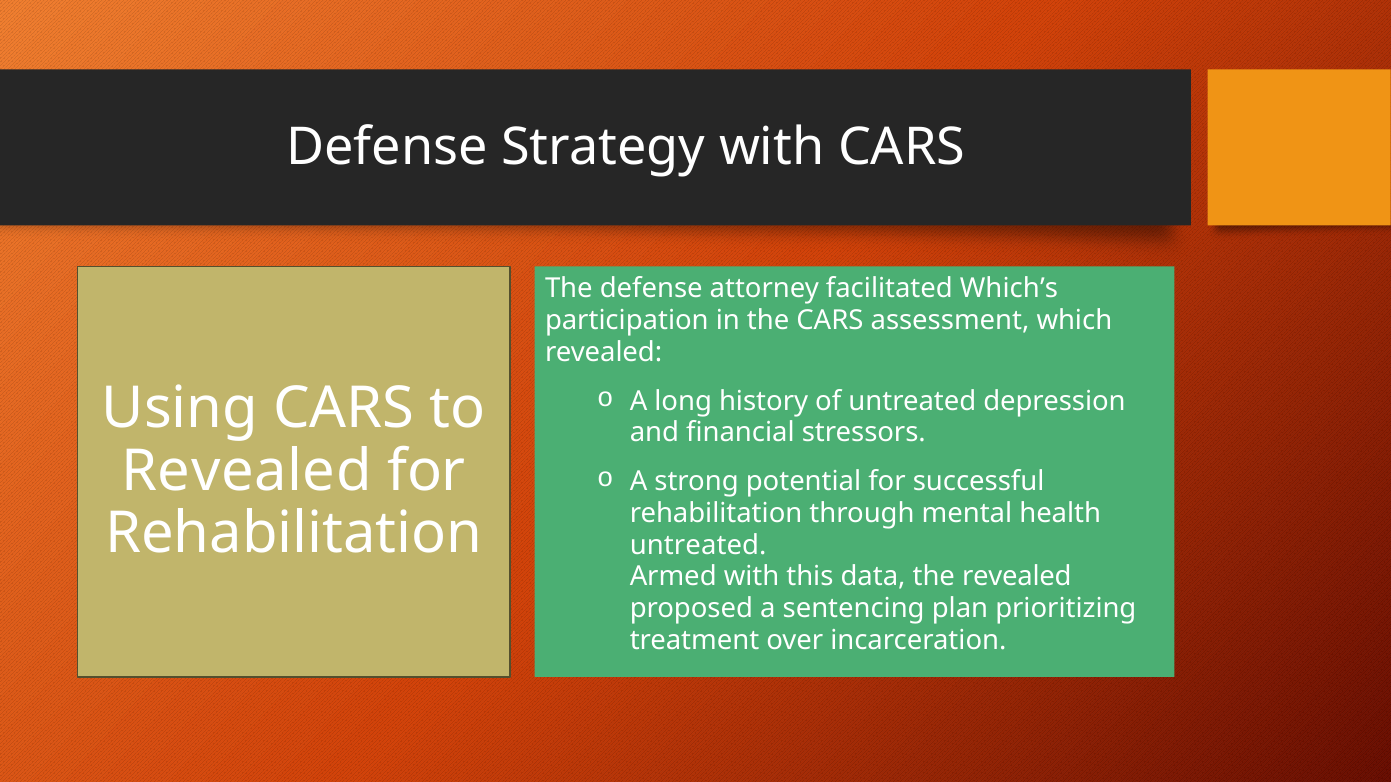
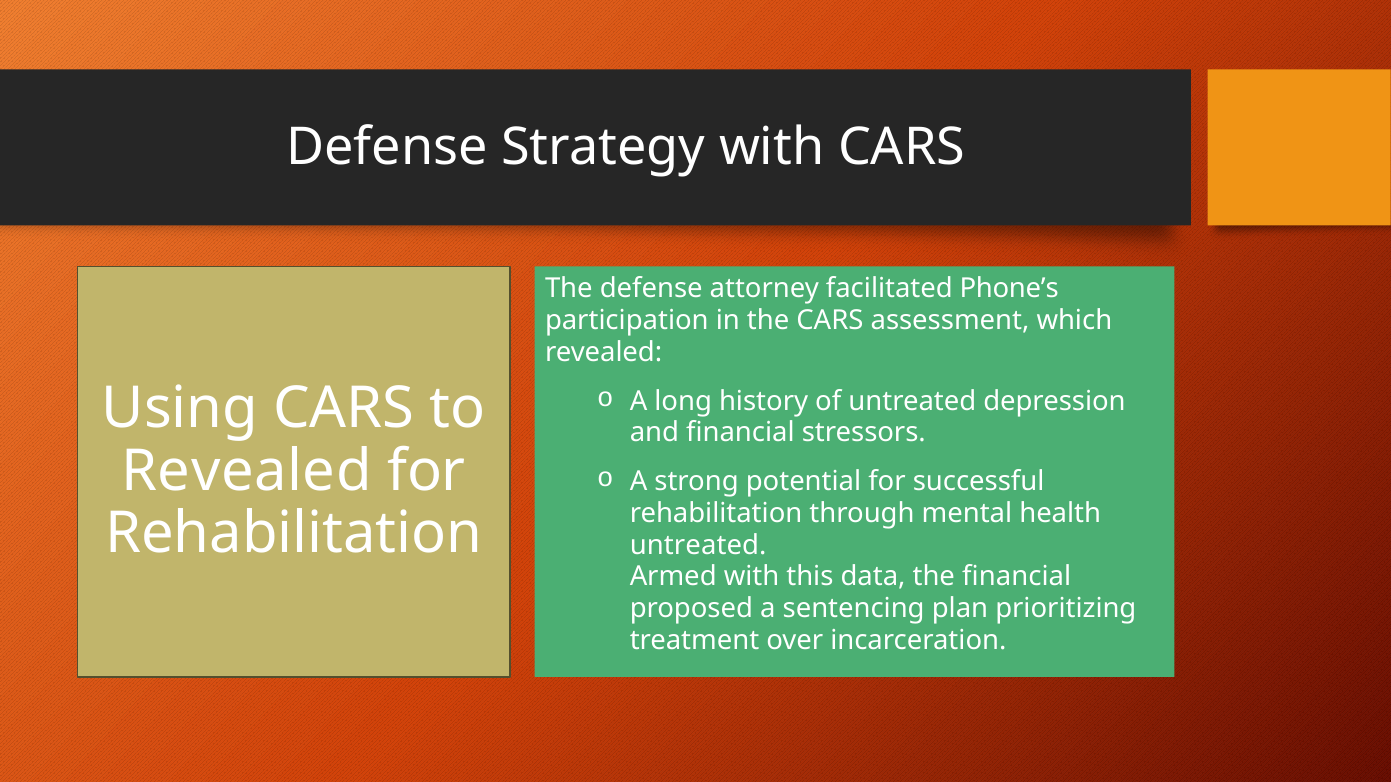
Which’s: Which’s -> Phone’s
the revealed: revealed -> financial
